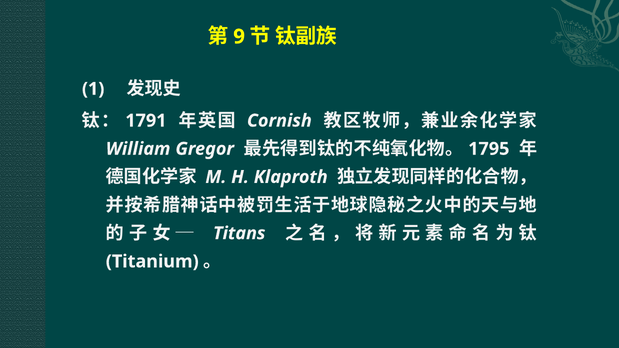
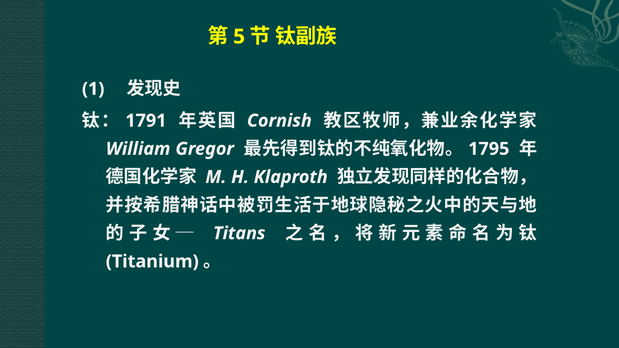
9: 9 -> 5
